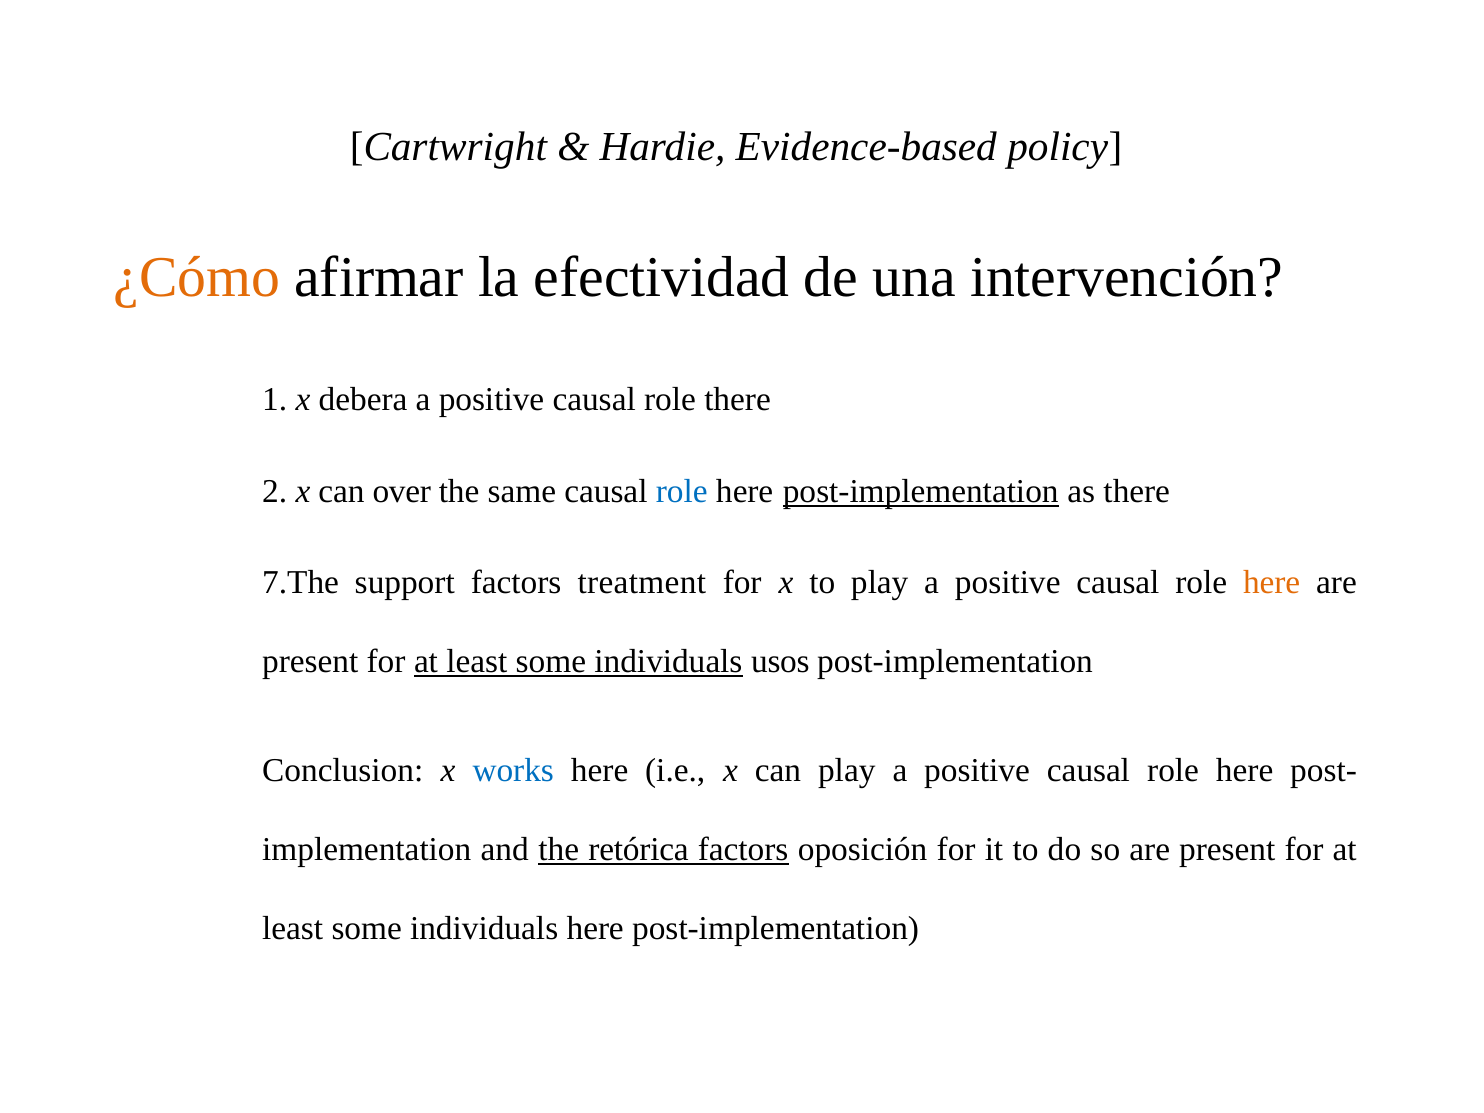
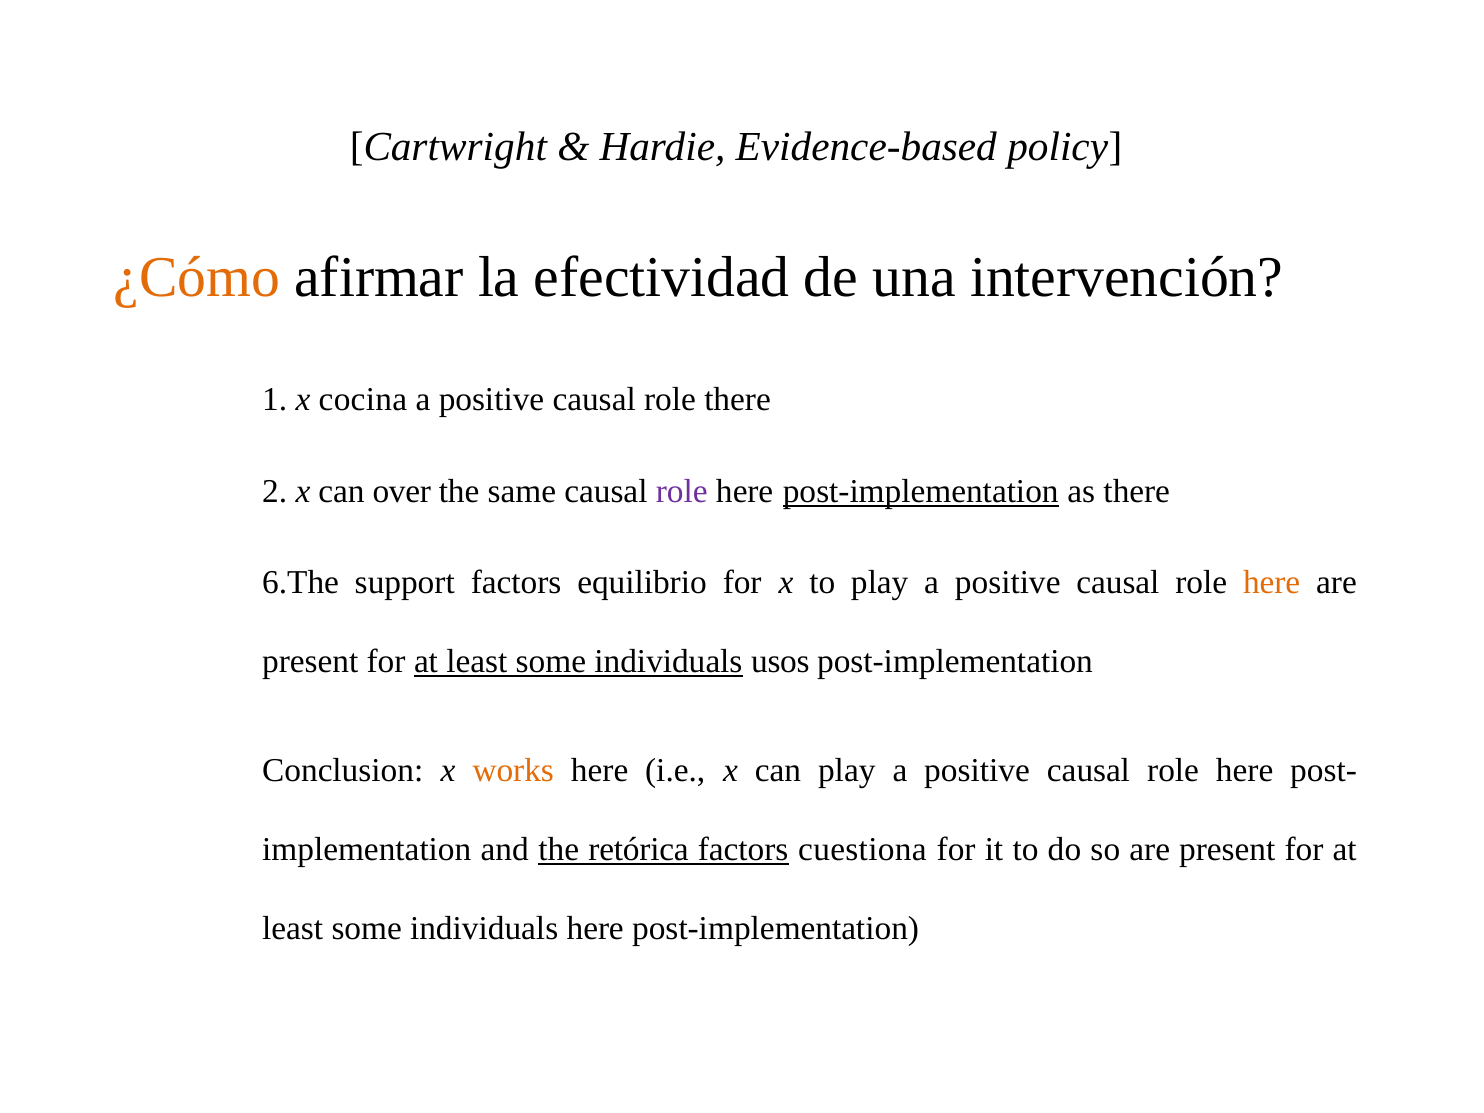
debera: debera -> cocina
role at (682, 491) colour: blue -> purple
7.The: 7.The -> 6.The
treatment: treatment -> equilibrio
works colour: blue -> orange
oposición: oposición -> cuestiona
